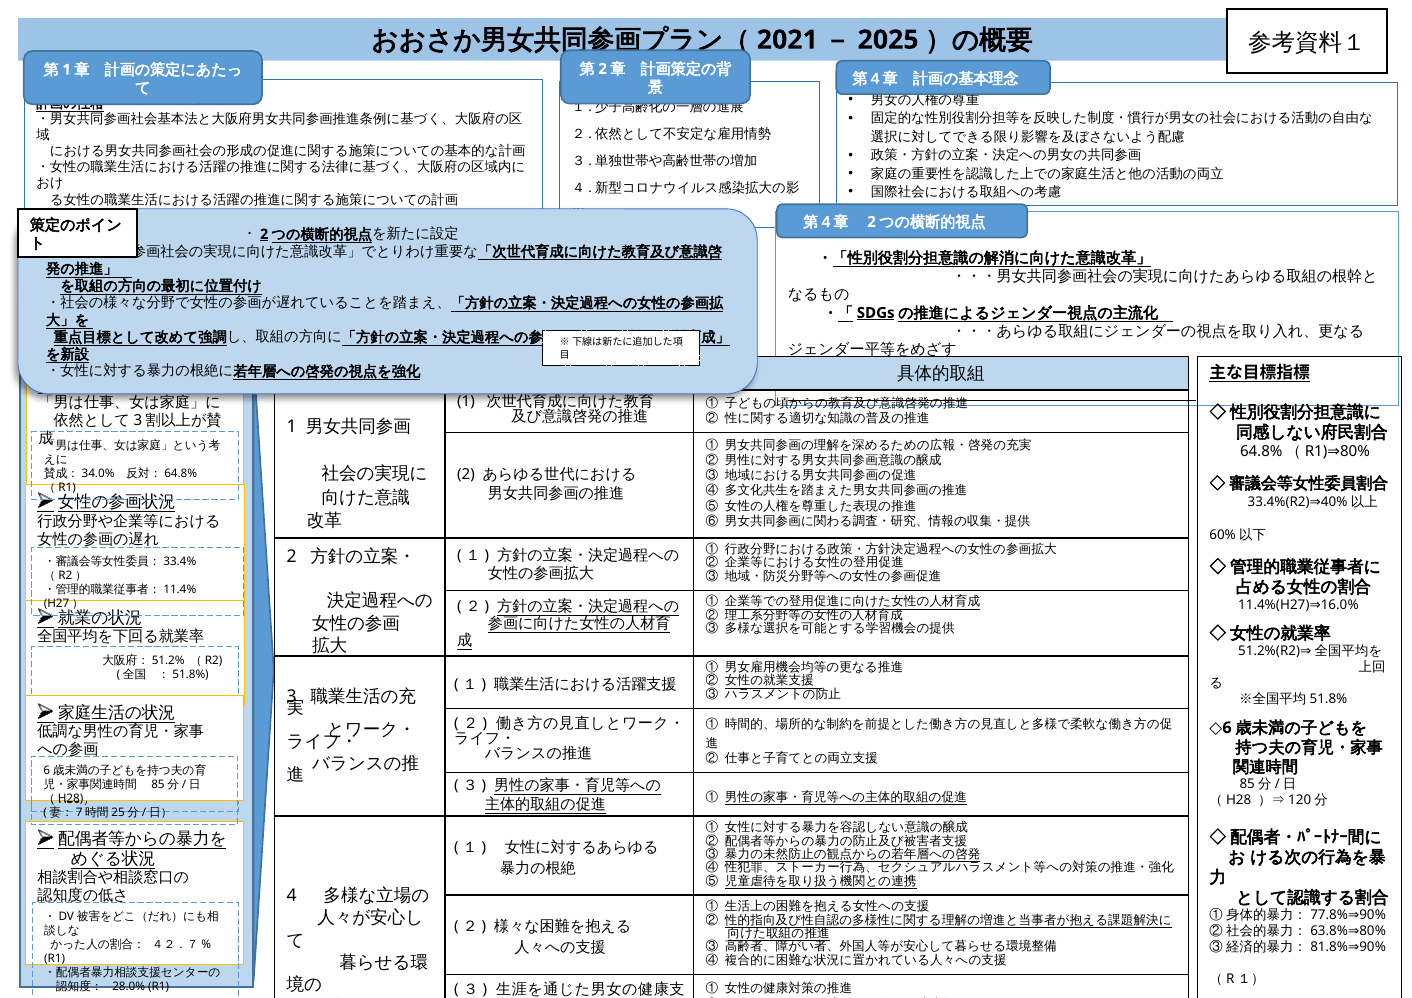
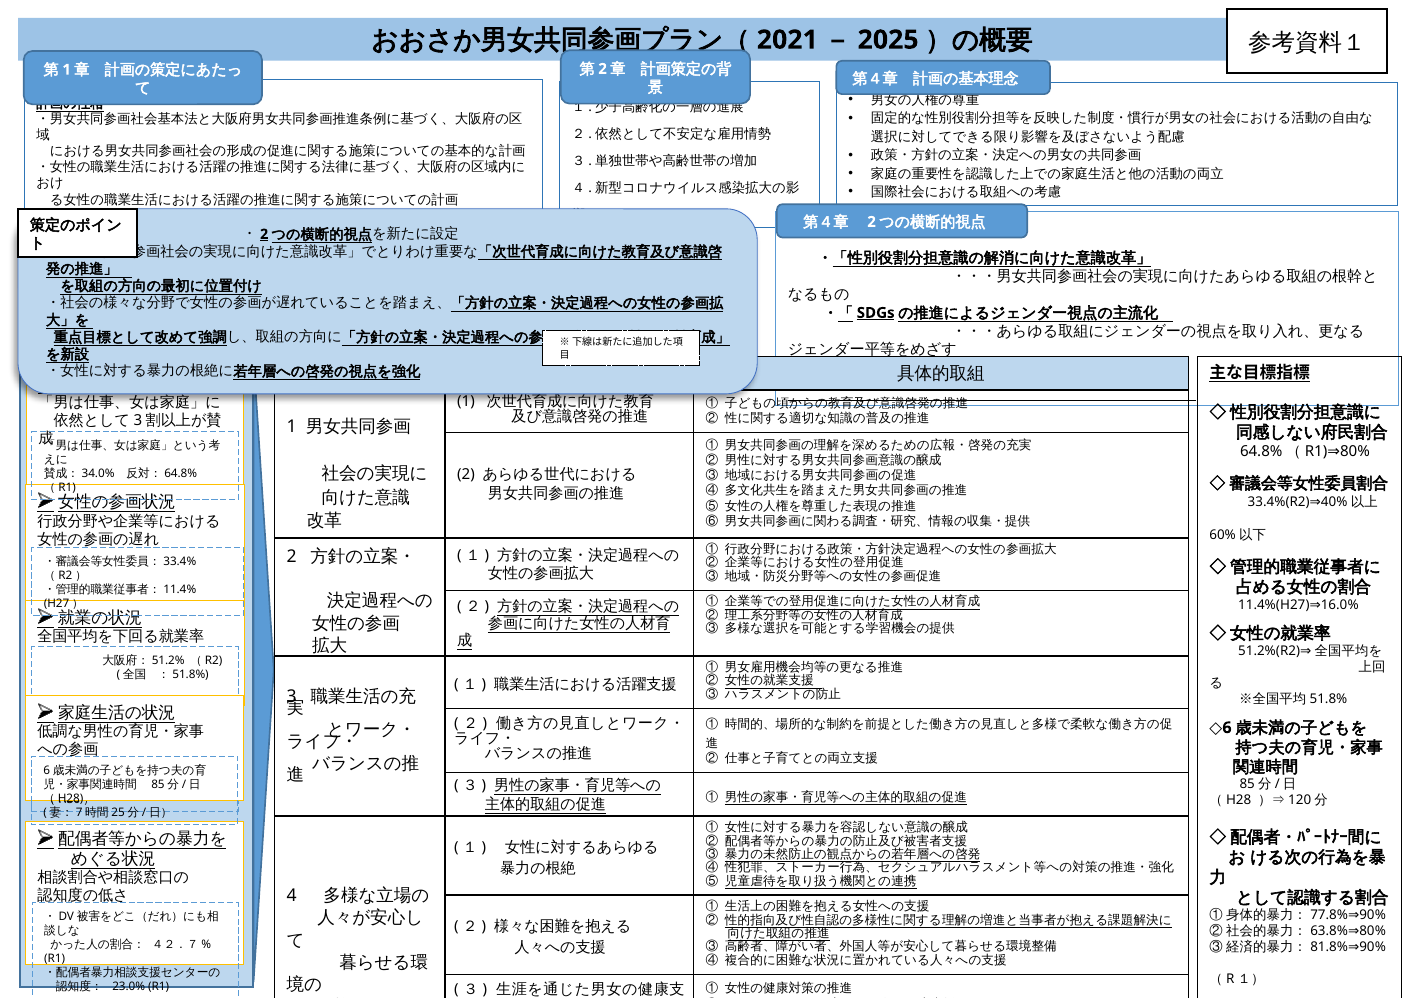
28.0%: 28.0% -> 23.0%
